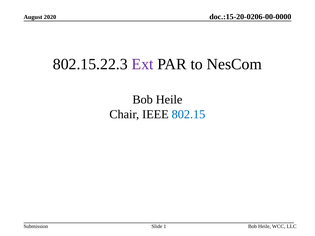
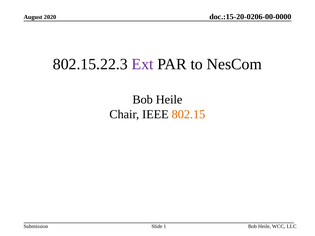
802.15 colour: blue -> orange
